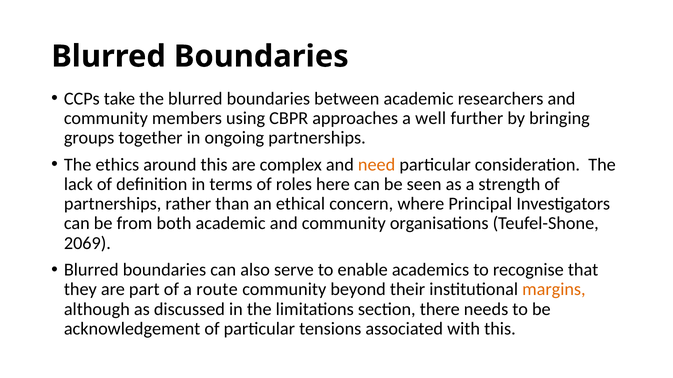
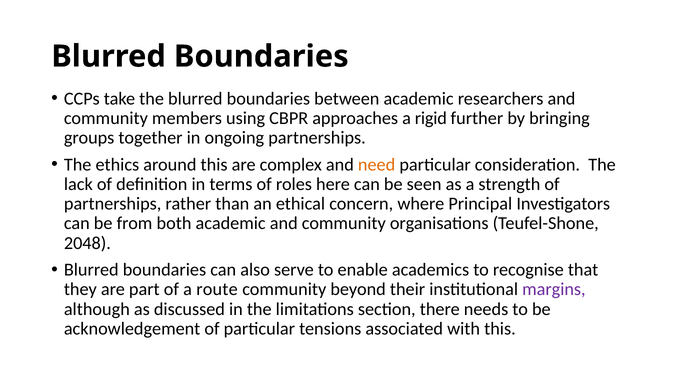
well: well -> rigid
2069: 2069 -> 2048
margins colour: orange -> purple
